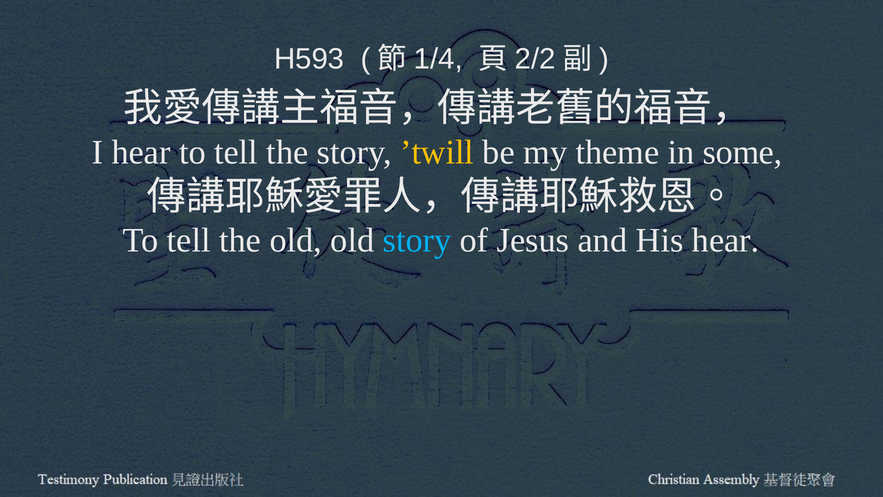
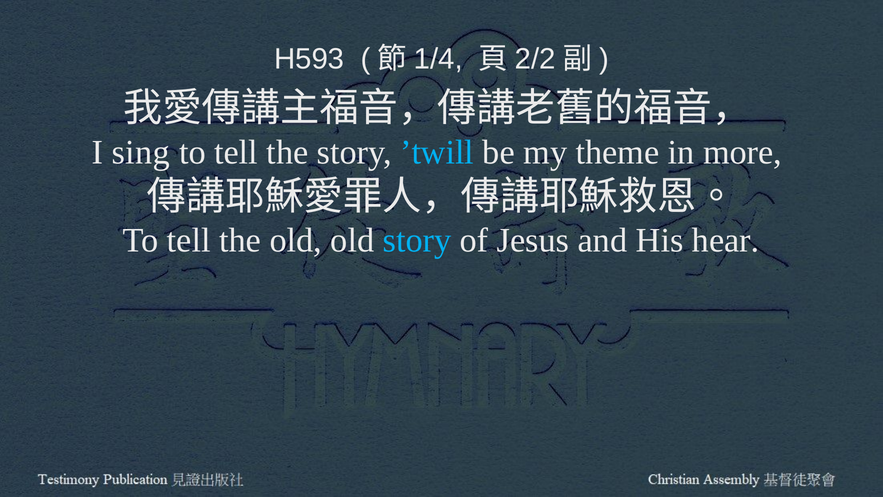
I hear: hear -> sing
’twill colour: yellow -> light blue
some: some -> more
